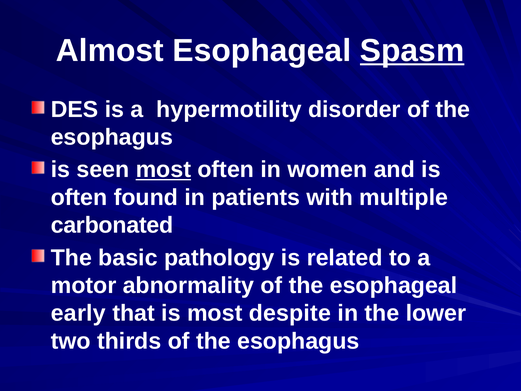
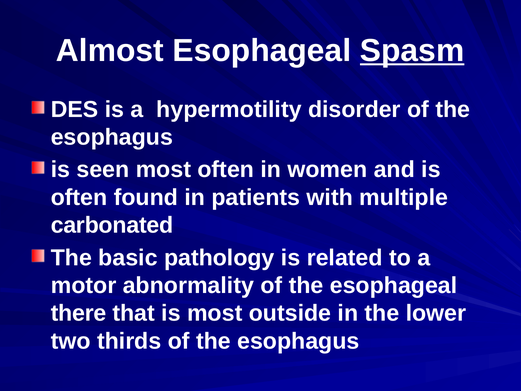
most at (163, 170) underline: present -> none
early: early -> there
despite: despite -> outside
